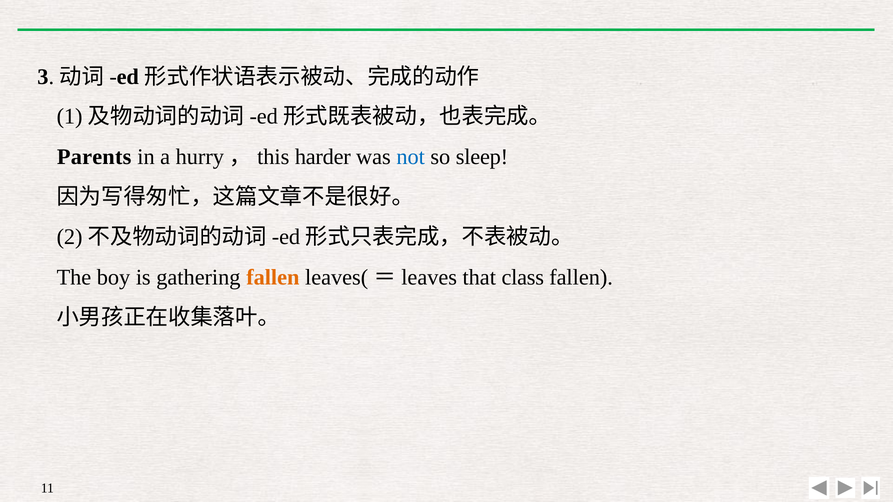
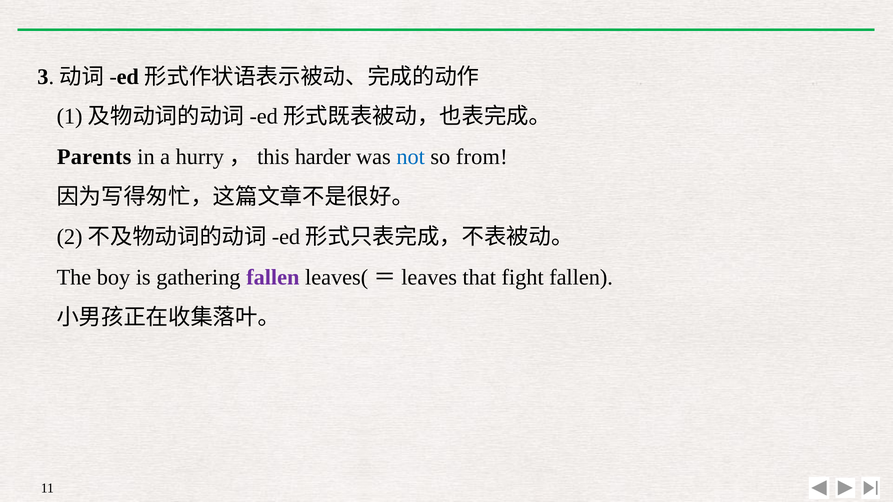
sleep: sleep -> from
fallen at (273, 277) colour: orange -> purple
class: class -> fight
